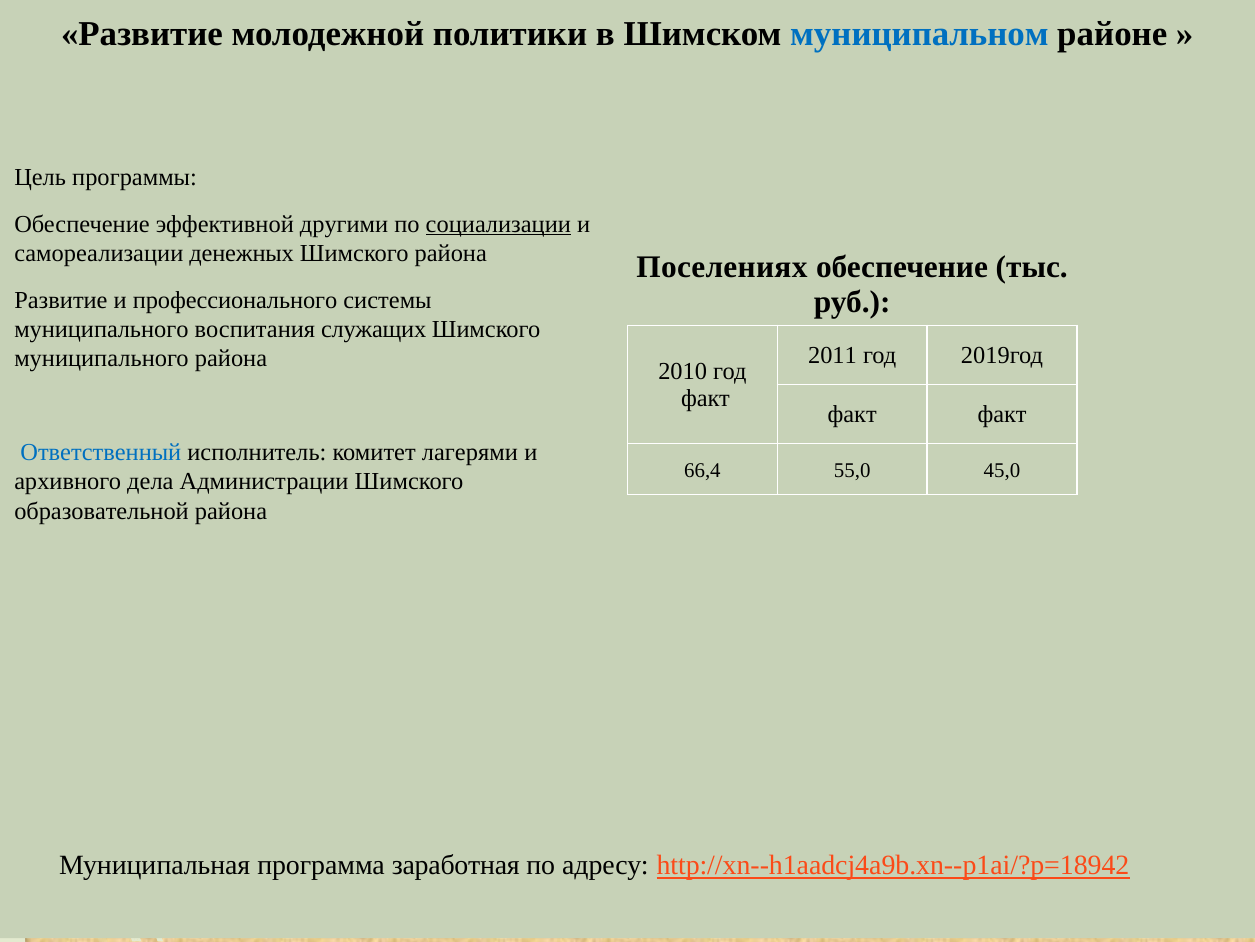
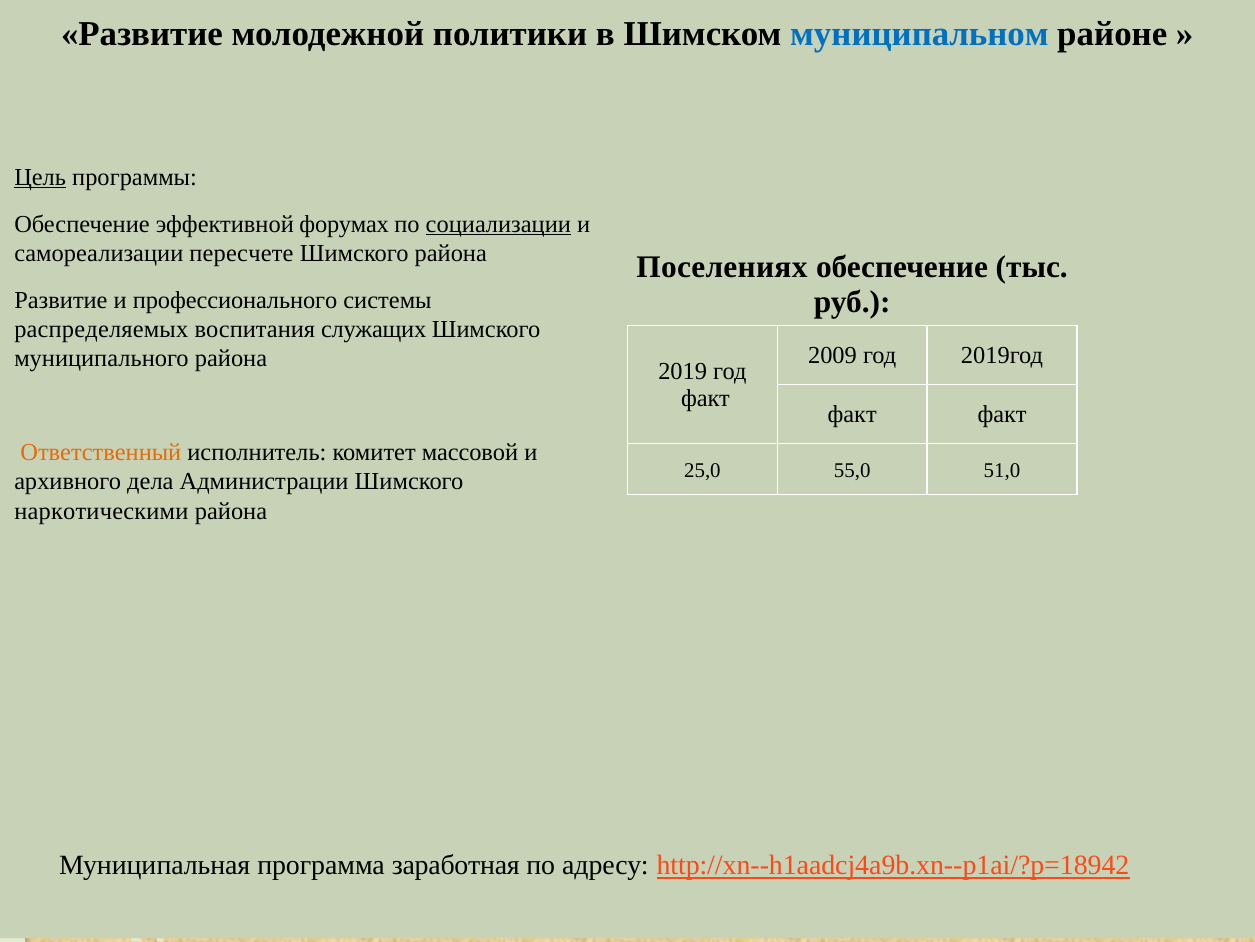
Цель underline: none -> present
другими: другими -> форумах
денежных: денежных -> пересчете
муниципального at (101, 329): муниципального -> распределяемых
2011: 2011 -> 2009
2010: 2010 -> 2019
Ответственный colour: blue -> orange
лагерями: лагерями -> массовой
66,4: 66,4 -> 25,0
45,0: 45,0 -> 51,0
образовательной: образовательной -> наркотическими
